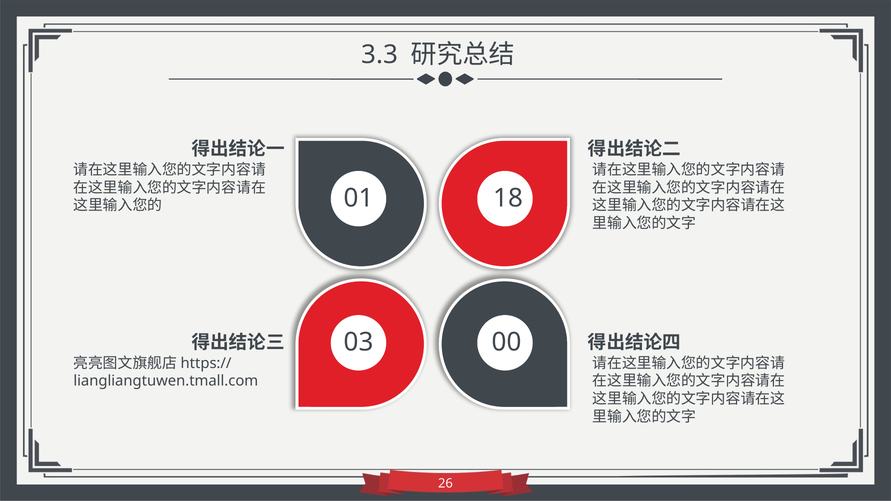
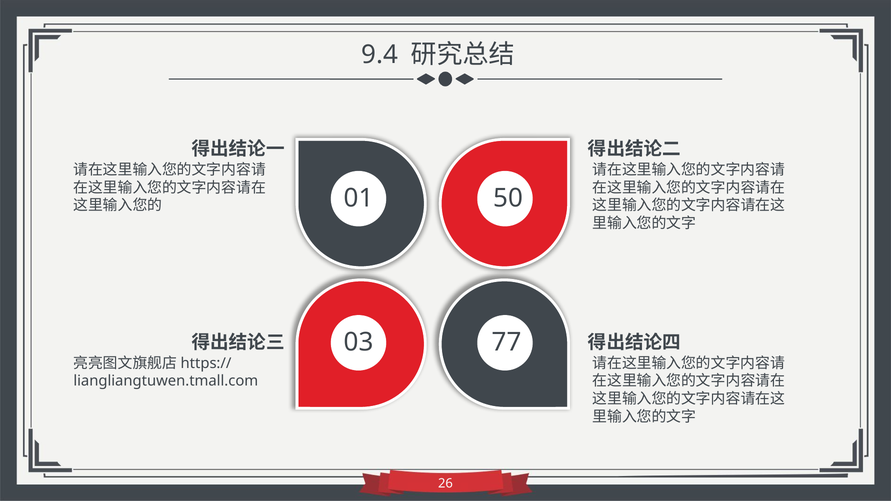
3.3: 3.3 -> 9.4
18: 18 -> 50
00: 00 -> 77
